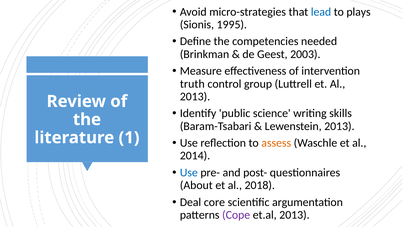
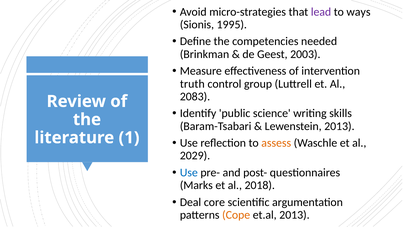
lead colour: blue -> purple
plays: plays -> ways
2013 at (195, 96): 2013 -> 2083
2014: 2014 -> 2029
About: About -> Marks
Cope colour: purple -> orange
